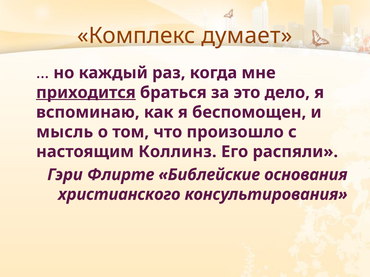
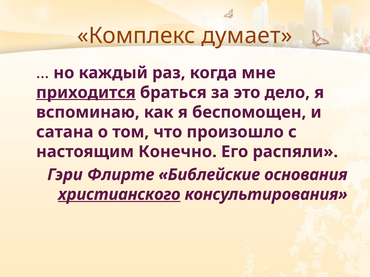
мысль: мысль -> сатана
Коллинз: Коллинз -> Конечно
христианского underline: none -> present
